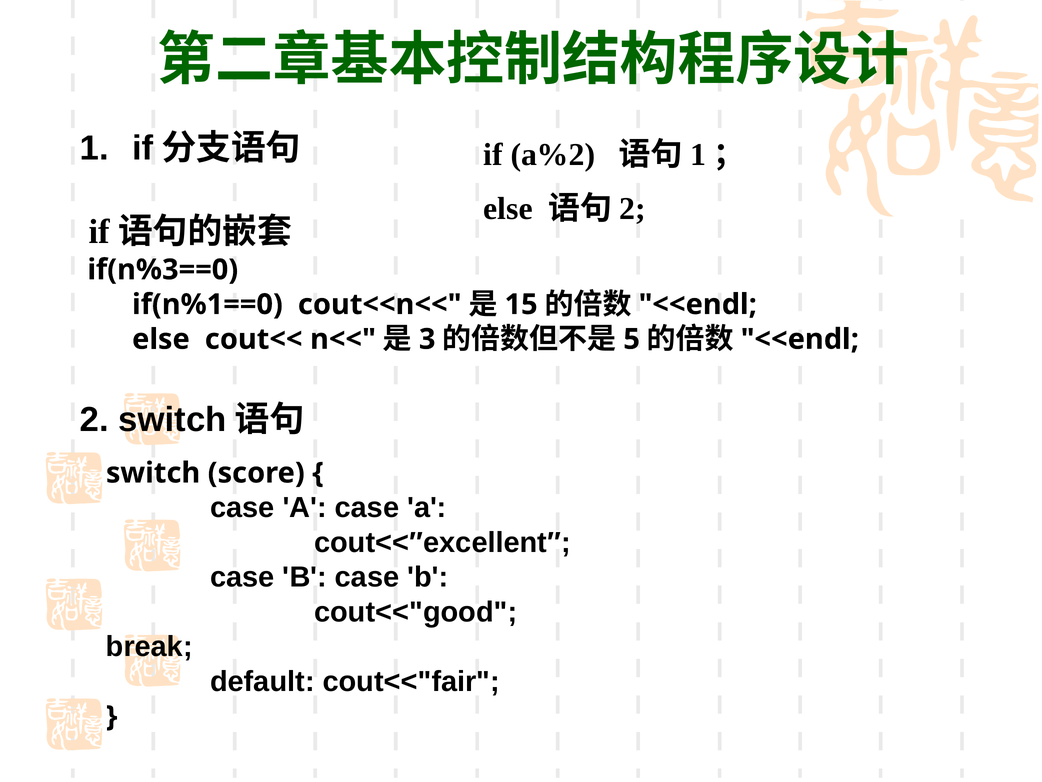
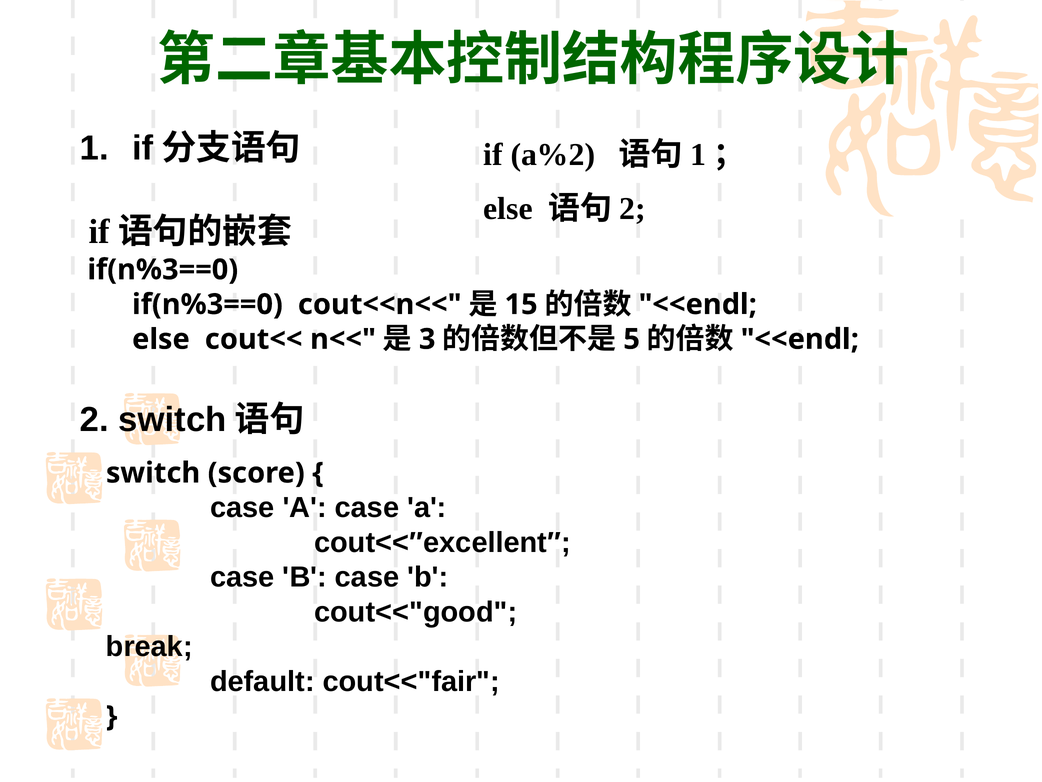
if(n%1==0 at (207, 304): if(n%1==0 -> if(n%3==0
